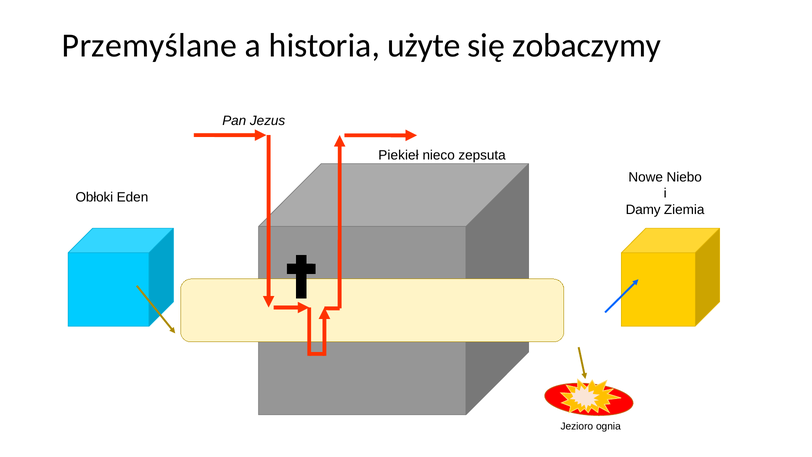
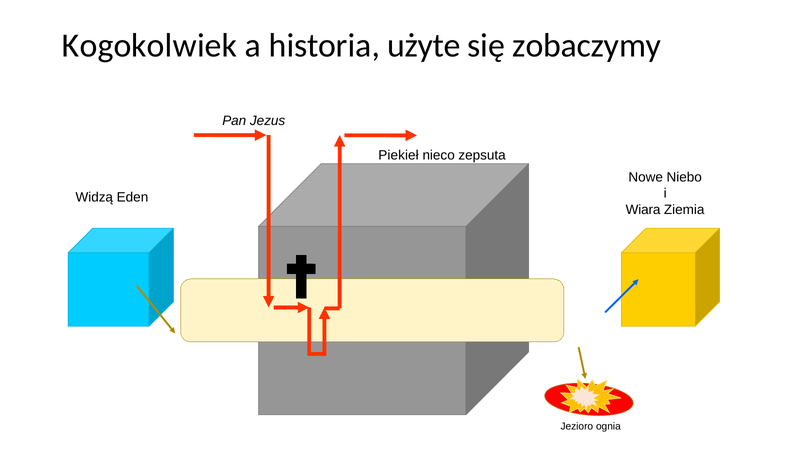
Przemyślane: Przemyślane -> Kogokolwiek
Obłoki: Obłoki -> Widzą
Damy: Damy -> Wiara
